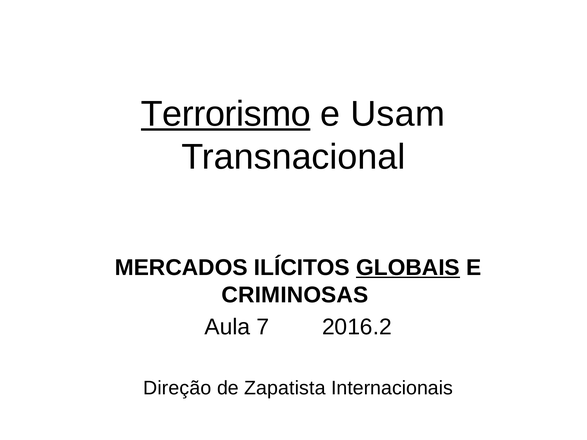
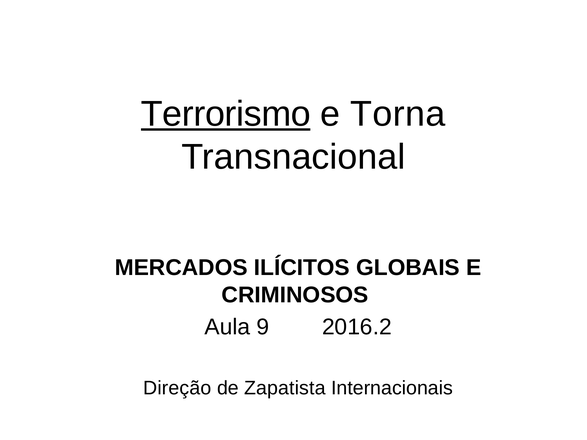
Usam: Usam -> Torna
GLOBAIS underline: present -> none
CRIMINOSAS: CRIMINOSAS -> CRIMINOSOS
7: 7 -> 9
